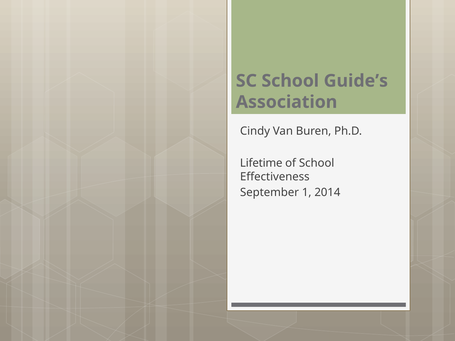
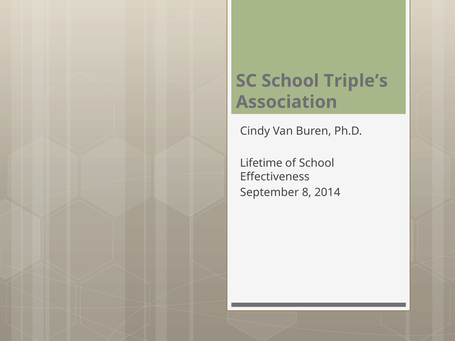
Guide’s: Guide’s -> Triple’s
1: 1 -> 8
